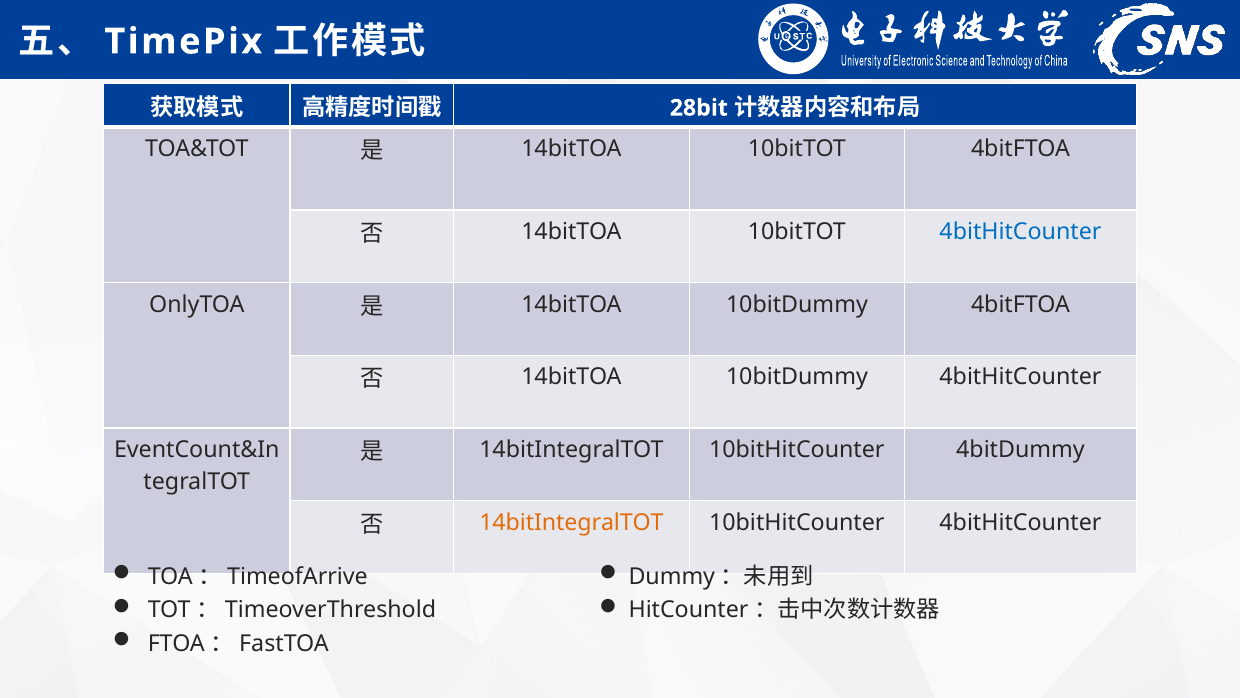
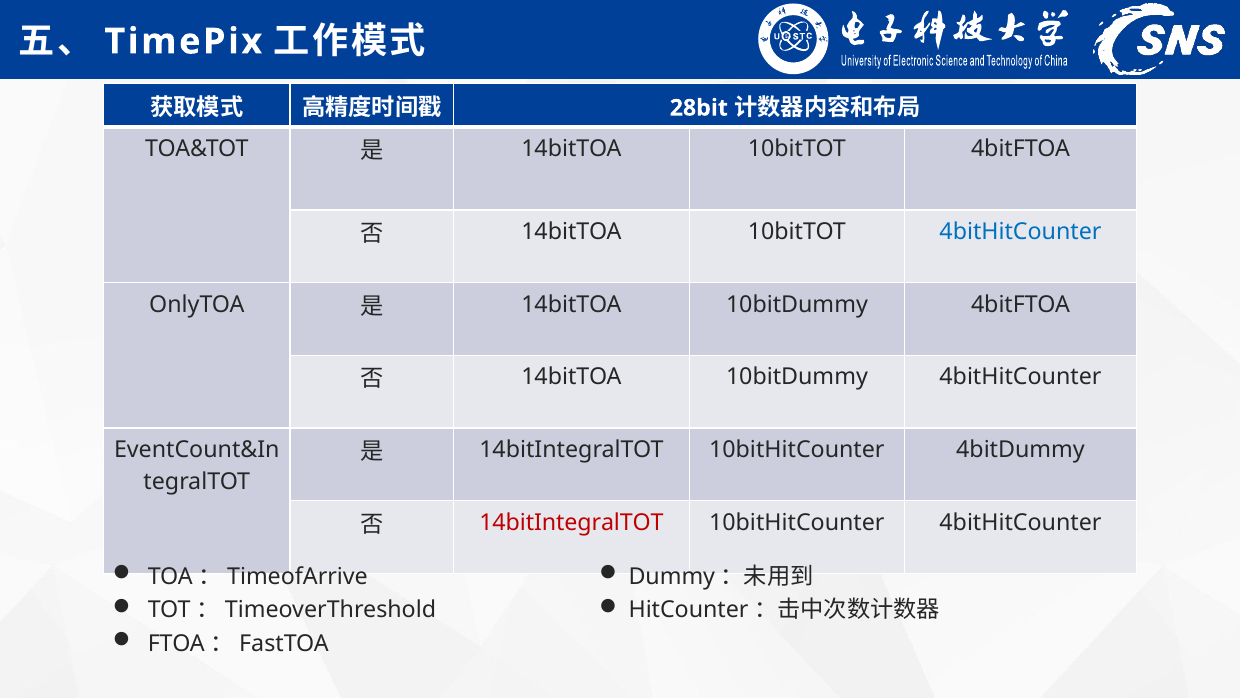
14bitIntegralTOT at (571, 522) colour: orange -> red
